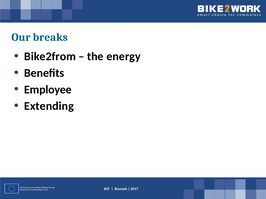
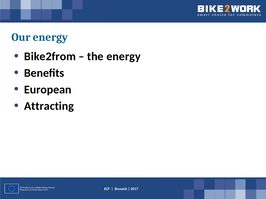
Our breaks: breaks -> energy
Employee: Employee -> European
Extending: Extending -> Attracting
